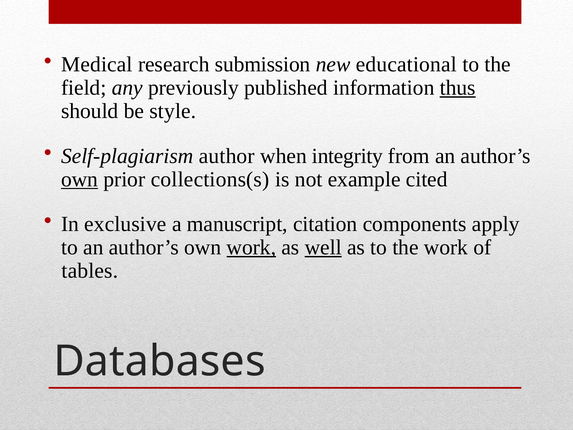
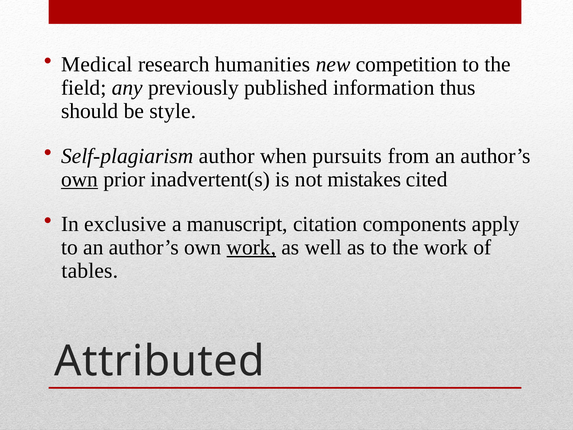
submission: submission -> humanities
educational: educational -> competition
thus underline: present -> none
integrity: integrity -> pursuits
collections(s: collections(s -> inadvertent(s
example: example -> mistakes
well underline: present -> none
Databases: Databases -> Attributed
